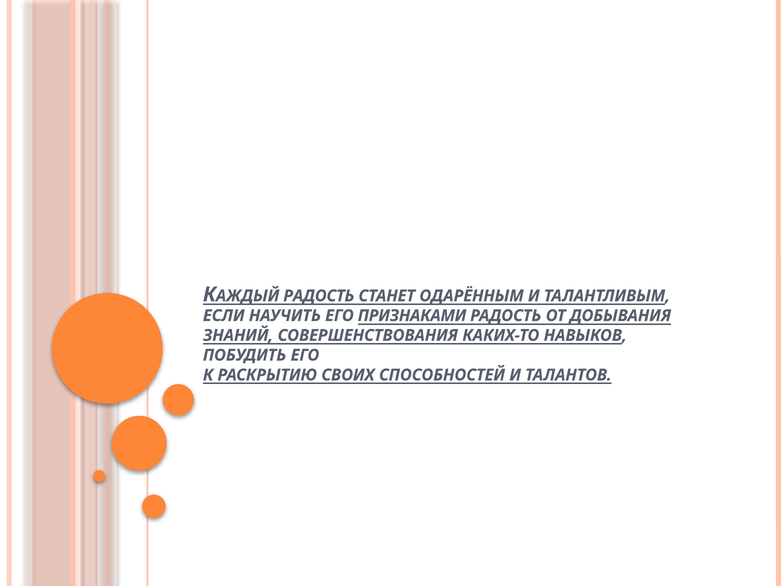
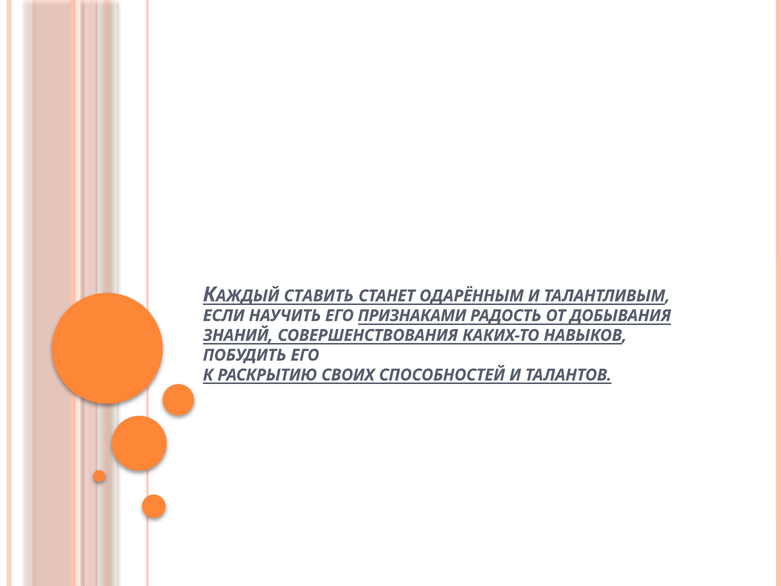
КАЖДЫЙ РАДОСТЬ: РАДОСТЬ -> СТАВИТЬ
